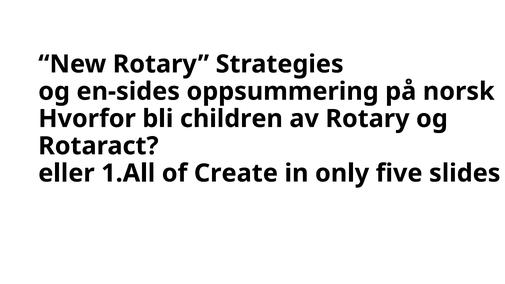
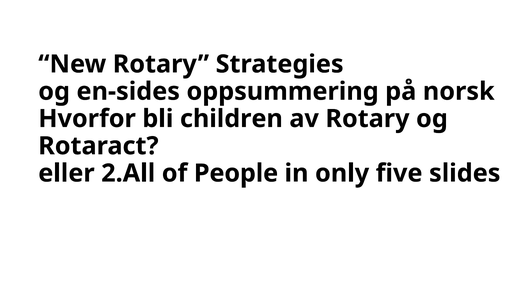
1.All: 1.All -> 2.All
Create: Create -> People
